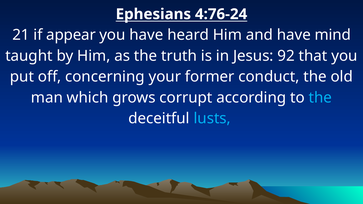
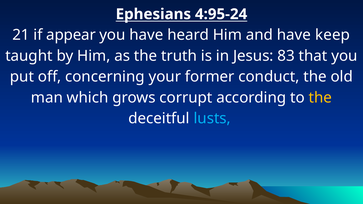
4:76-24: 4:76-24 -> 4:95-24
mind: mind -> keep
92: 92 -> 83
the at (320, 98) colour: light blue -> yellow
